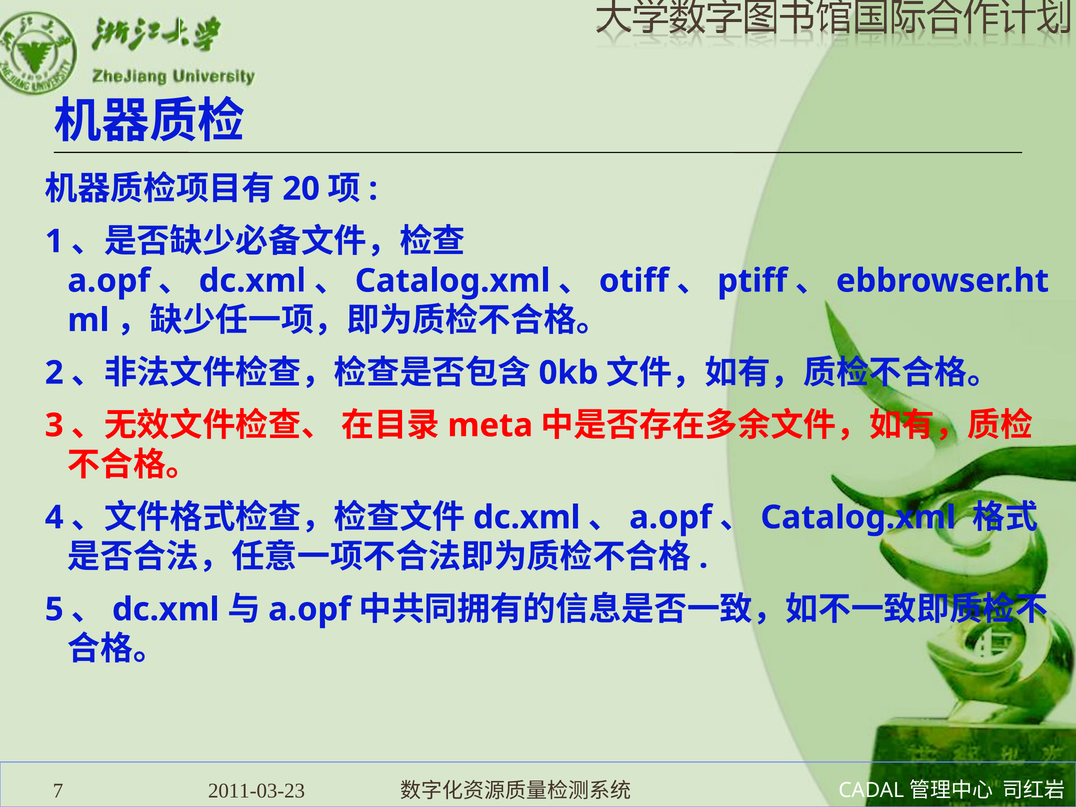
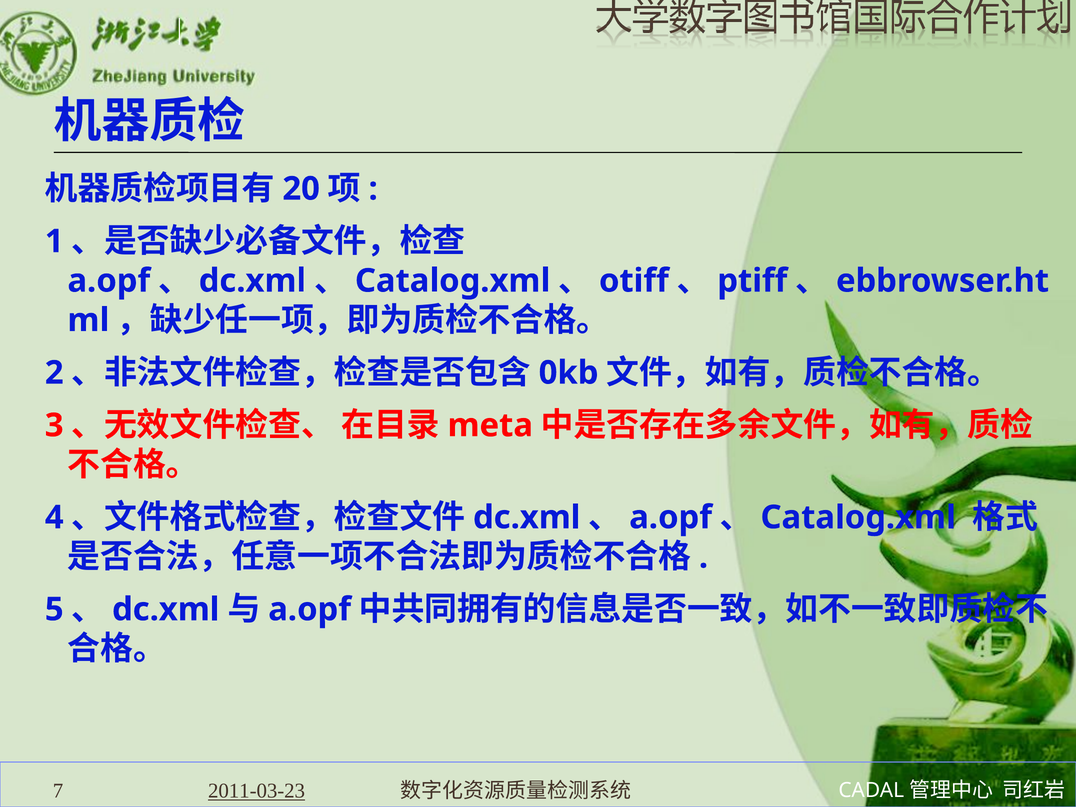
2011-03-23 underline: none -> present
